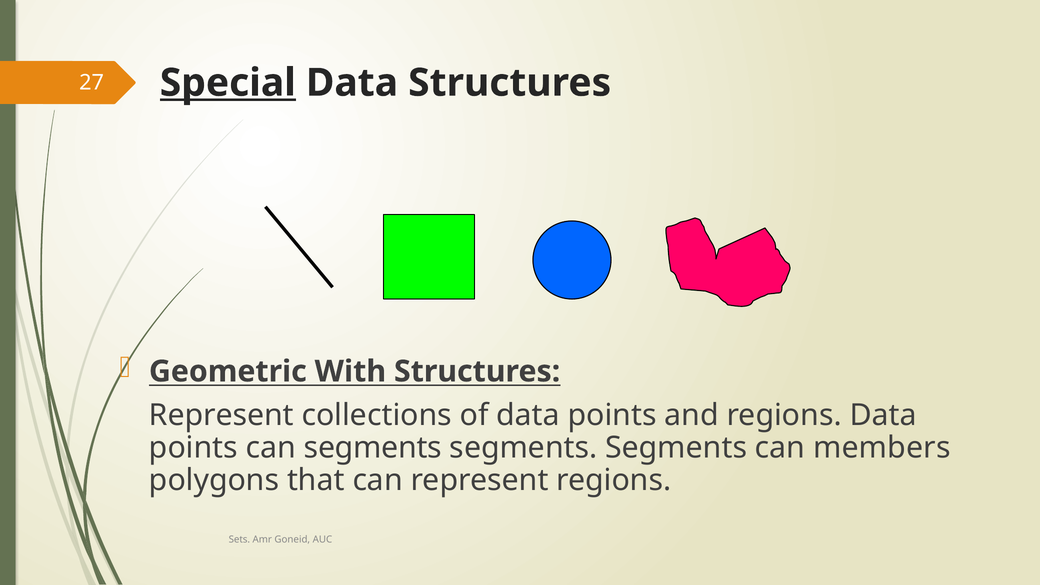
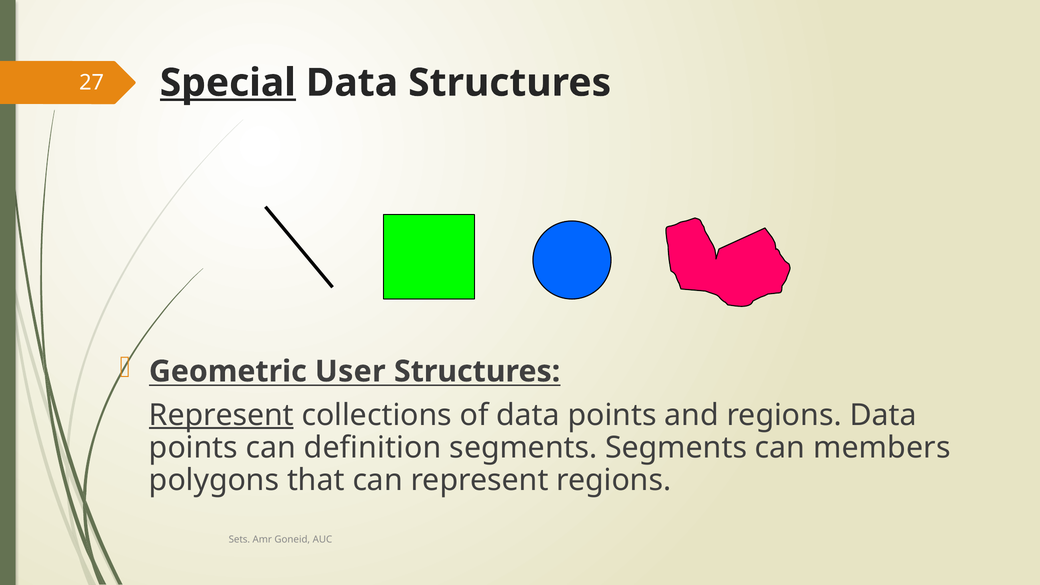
With: With -> User
Represent at (221, 415) underline: none -> present
can segments: segments -> definition
